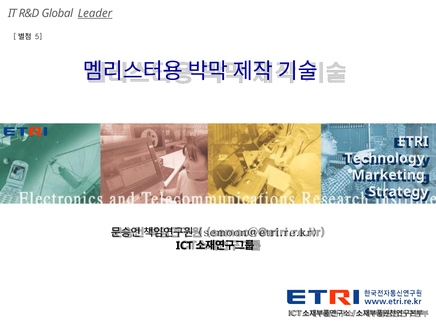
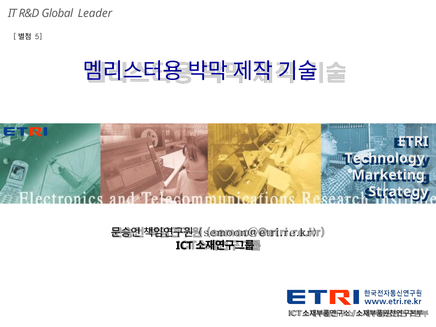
Leader underline: present -> none
